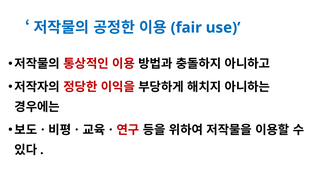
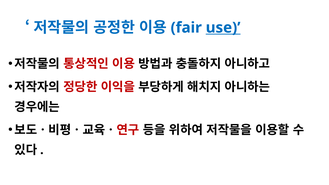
use underline: none -> present
